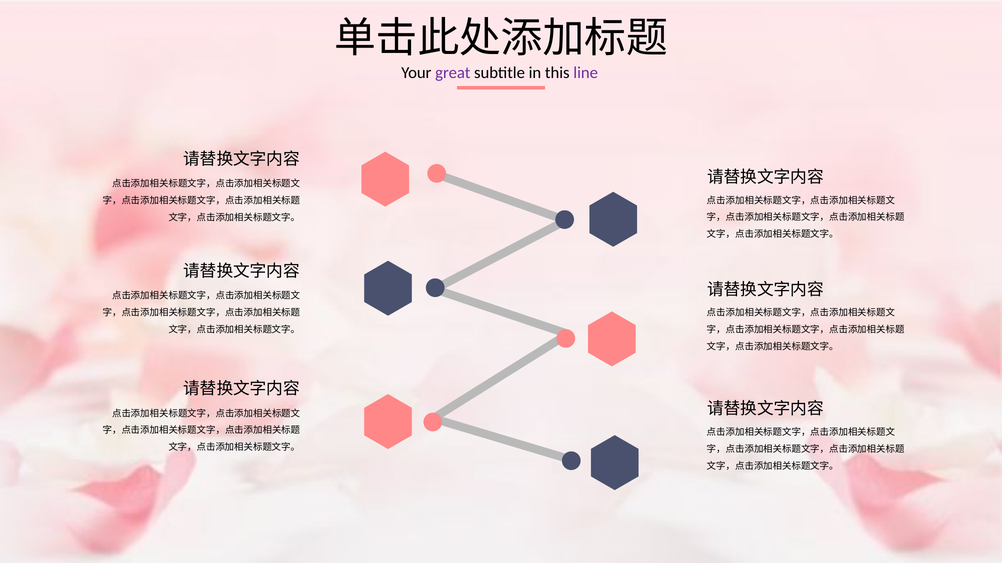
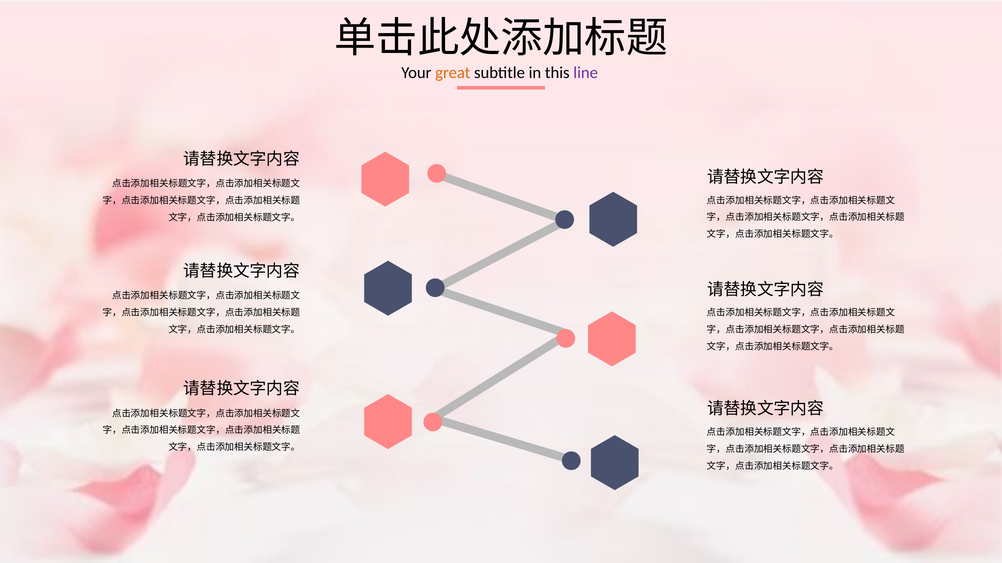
great colour: purple -> orange
